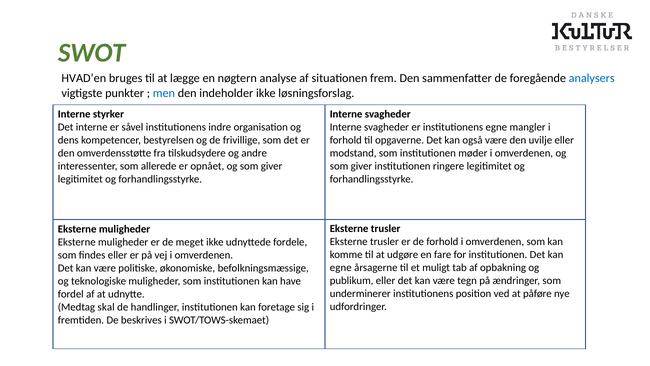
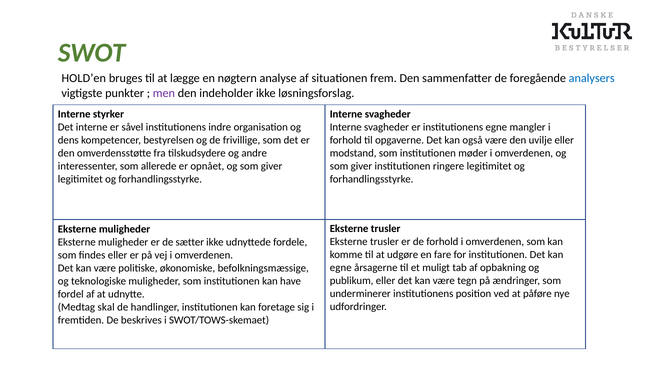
HVAD’en: HVAD’en -> HOLD’en
men colour: blue -> purple
meget: meget -> sætter
